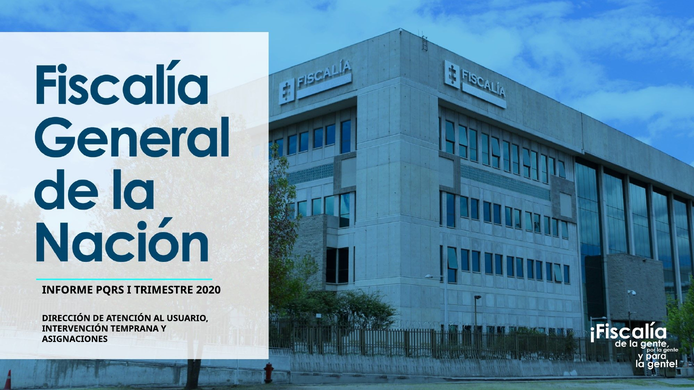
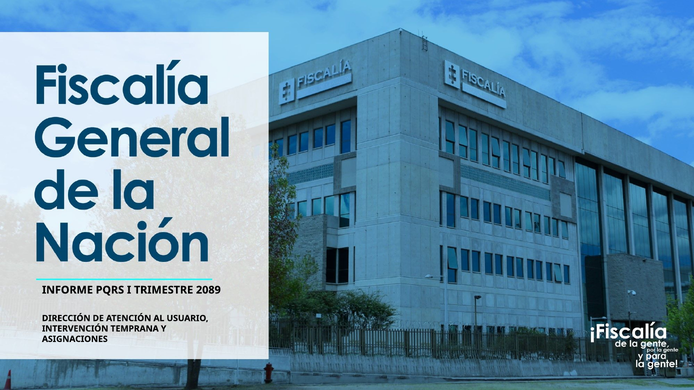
2020: 2020 -> 2089
